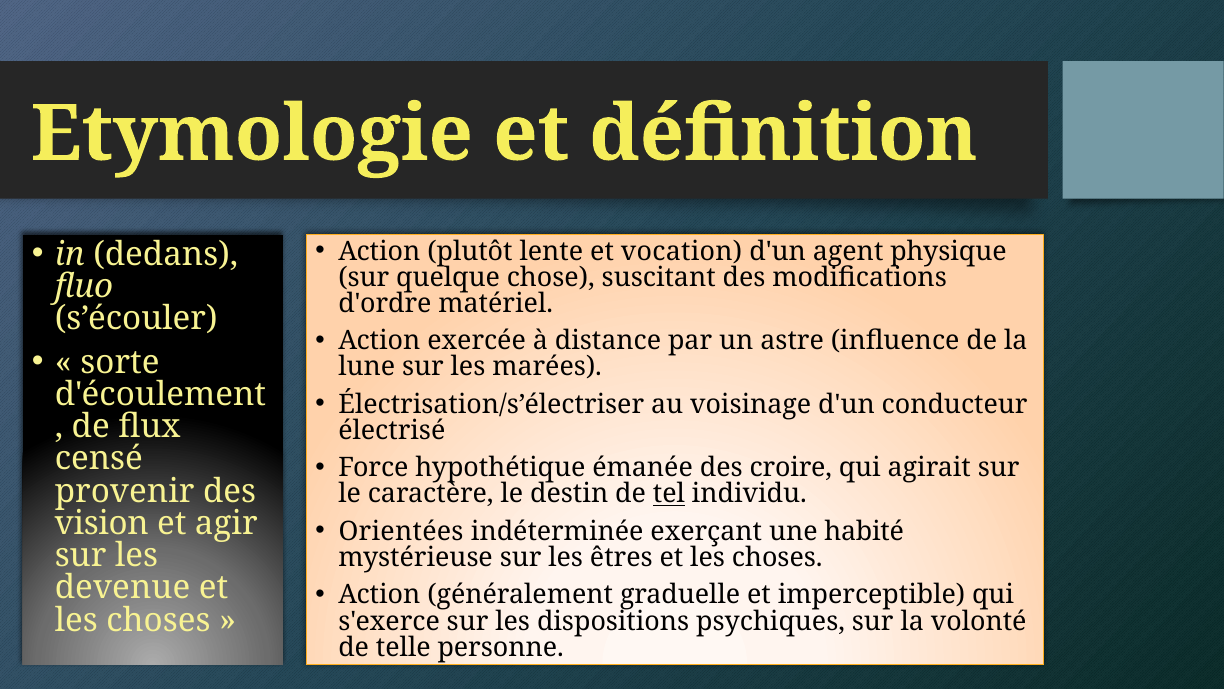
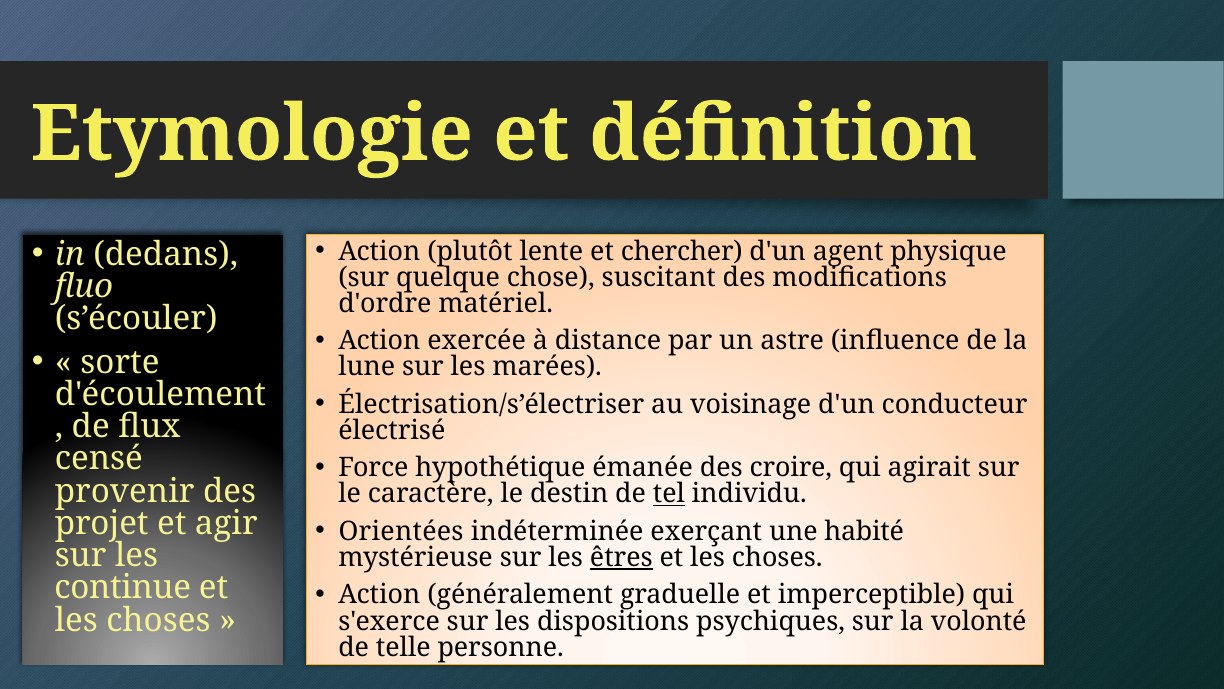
vocation: vocation -> chercher
vision: vision -> projet
êtres underline: none -> present
devenue: devenue -> continue
